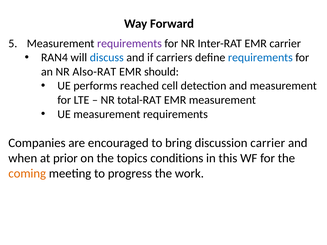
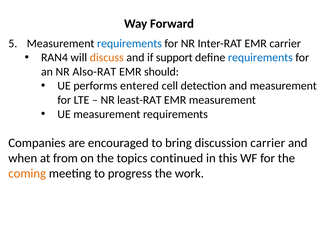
requirements at (129, 43) colour: purple -> blue
discuss colour: blue -> orange
carriers: carriers -> support
reached: reached -> entered
total-RAT: total-RAT -> least-RAT
prior: prior -> from
conditions: conditions -> continued
